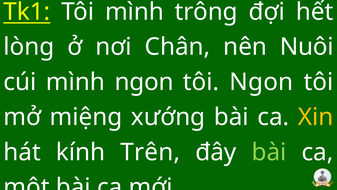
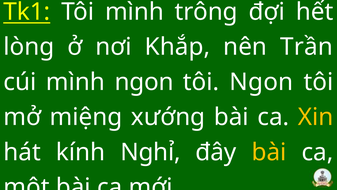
Chân: Chân -> Khắp
Nuôi: Nuôi -> Trần
Trên: Trên -> Nghỉ
bài at (269, 152) colour: light green -> yellow
